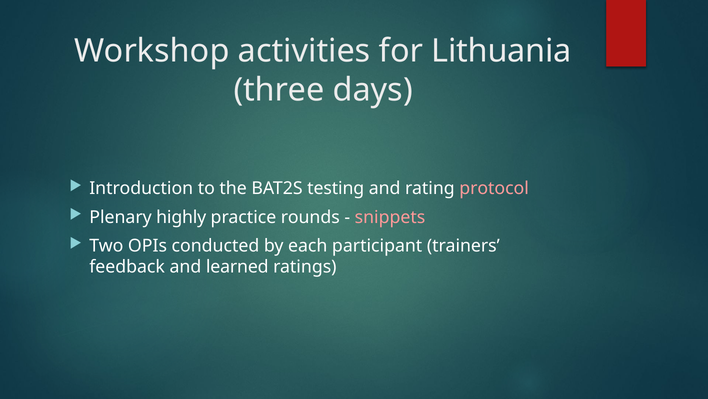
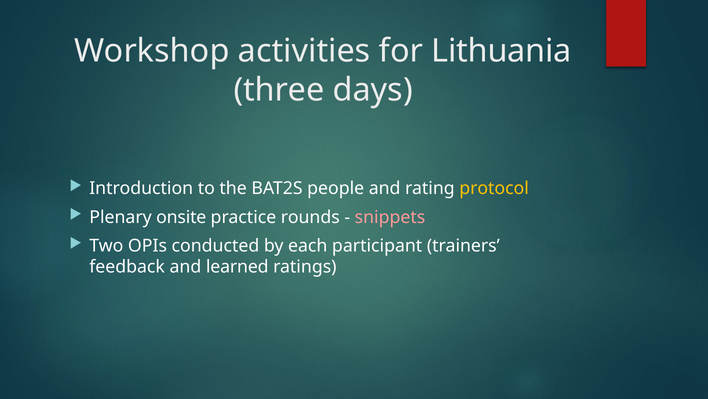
testing: testing -> people
protocol colour: pink -> yellow
highly: highly -> onsite
